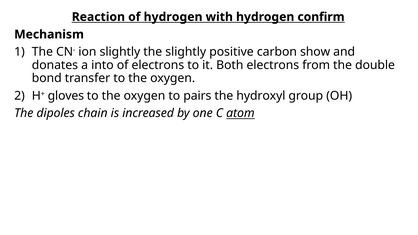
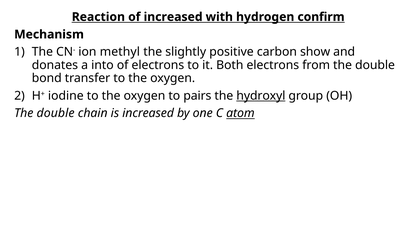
of hydrogen: hydrogen -> increased
ion slightly: slightly -> methyl
gloves: gloves -> iodine
hydroxyl underline: none -> present
dipoles at (56, 113): dipoles -> double
